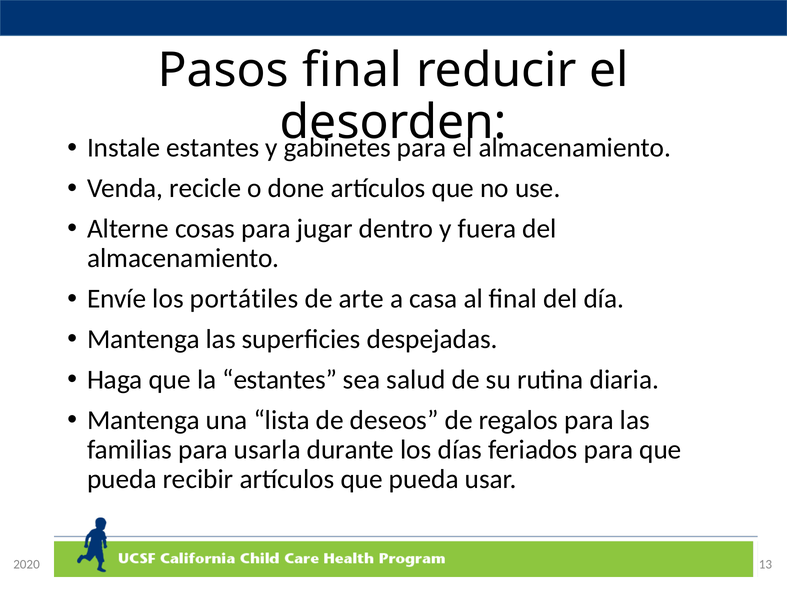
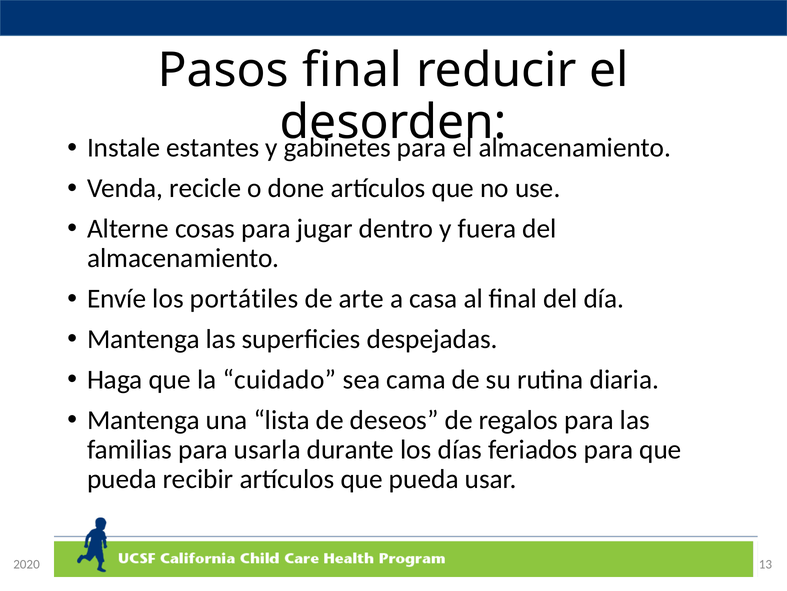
la estantes: estantes -> cuidado
salud: salud -> cama
